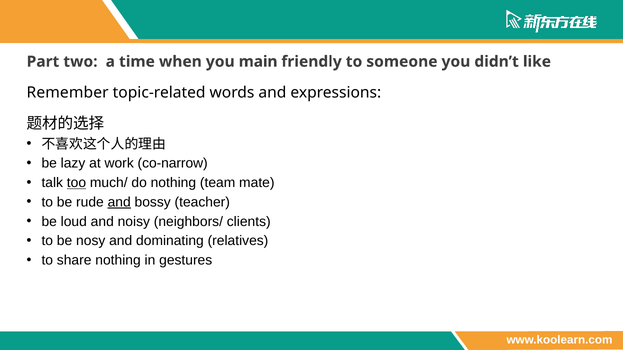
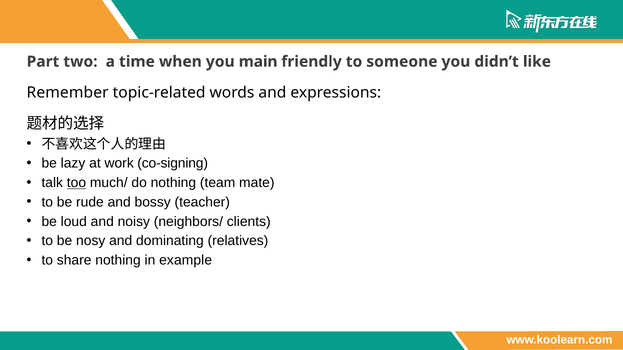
co-narrow: co-narrow -> co-signing
and at (119, 202) underline: present -> none
gestures: gestures -> example
